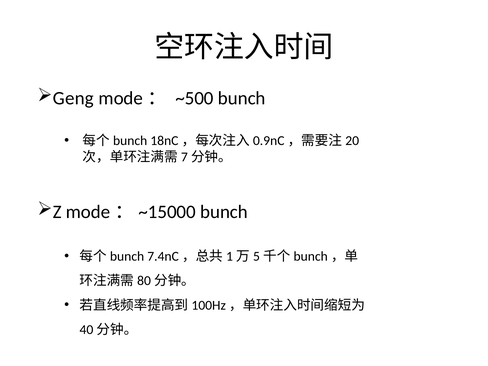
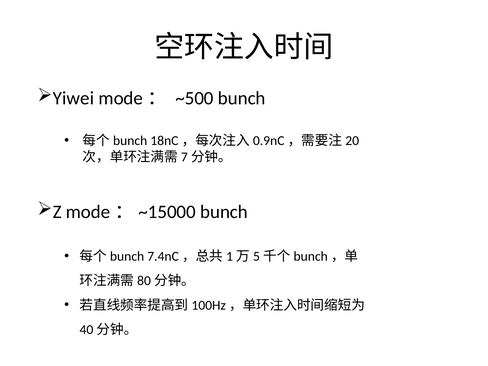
Geng: Geng -> Yiwei
